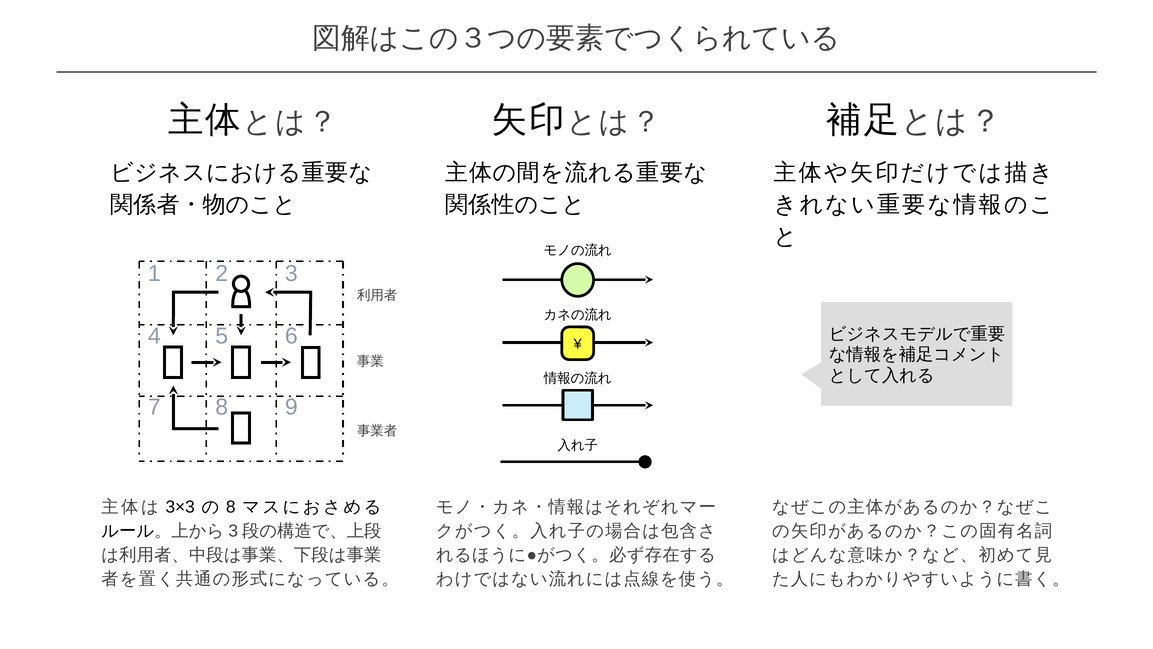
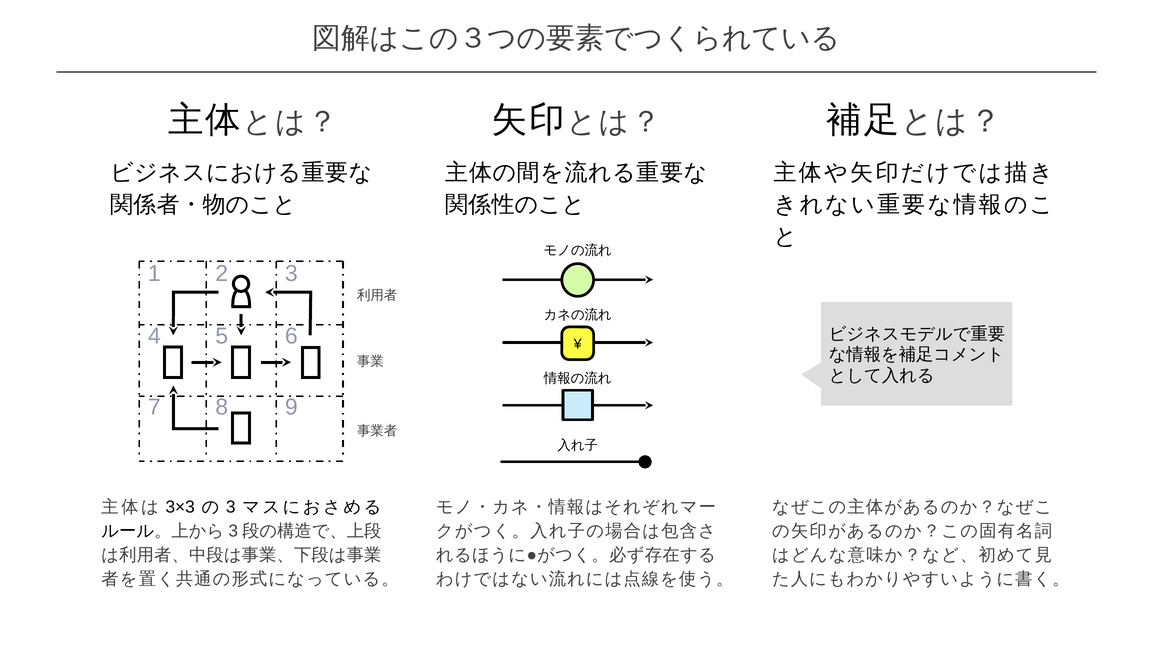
8 at (231, 507): 8 -> 3
